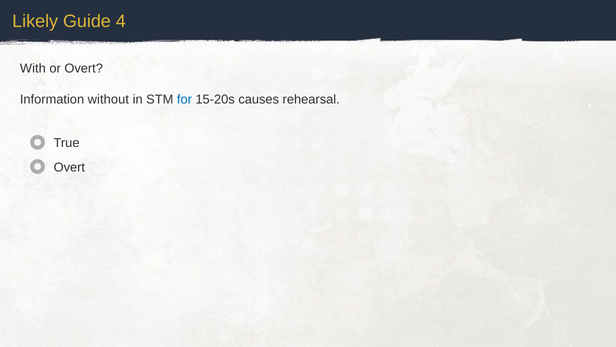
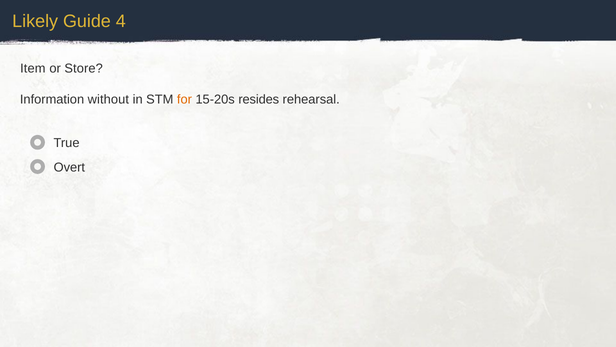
With: With -> Item
or Overt: Overt -> Store
for colour: blue -> orange
causes: causes -> resides
